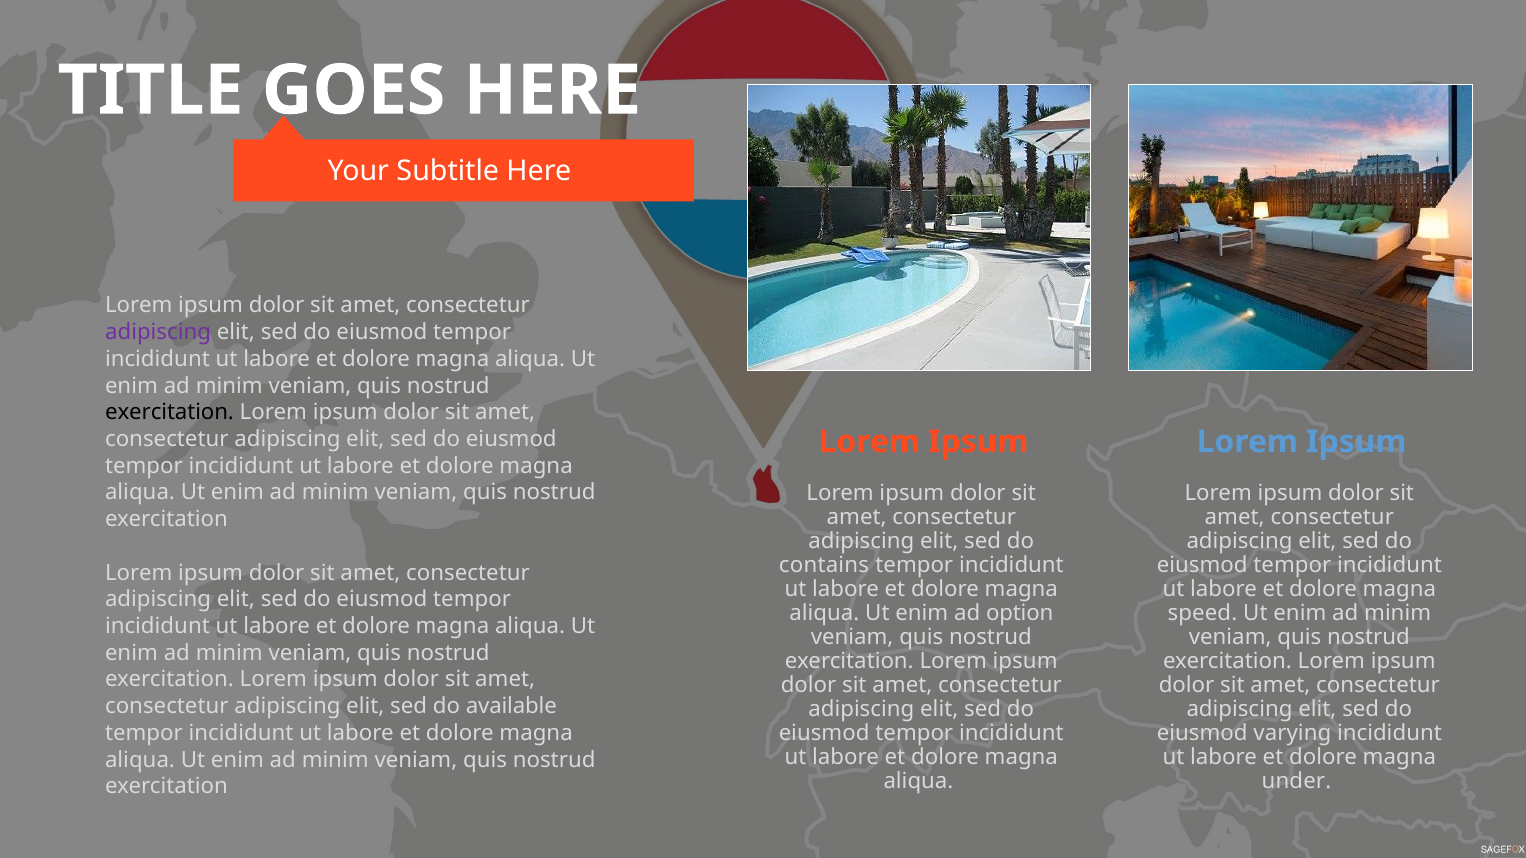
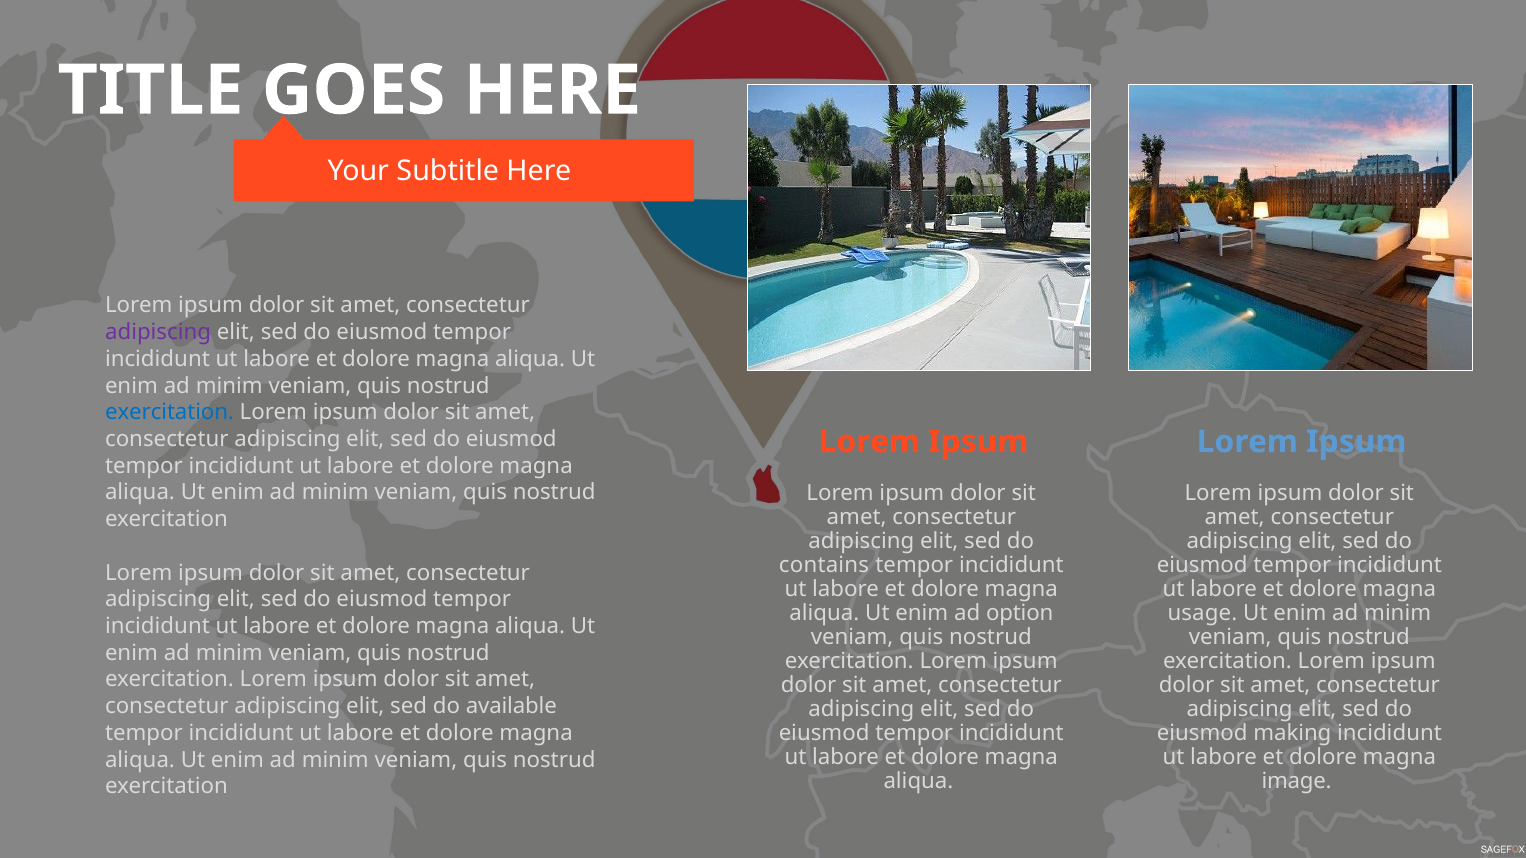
exercitation at (169, 413) colour: black -> blue
speed: speed -> usage
varying: varying -> making
under: under -> image
